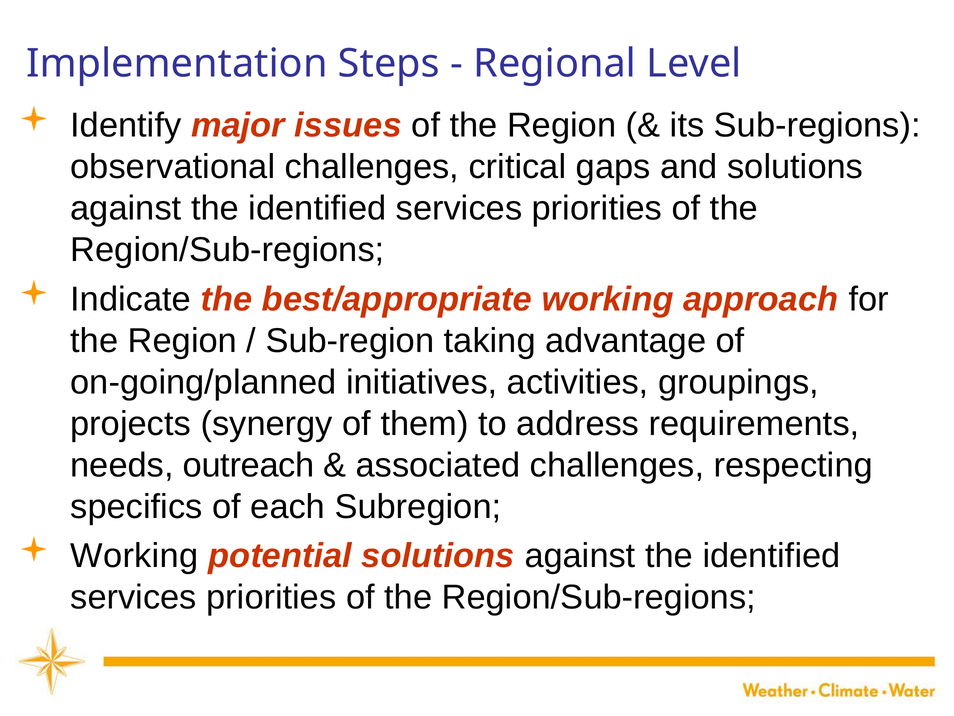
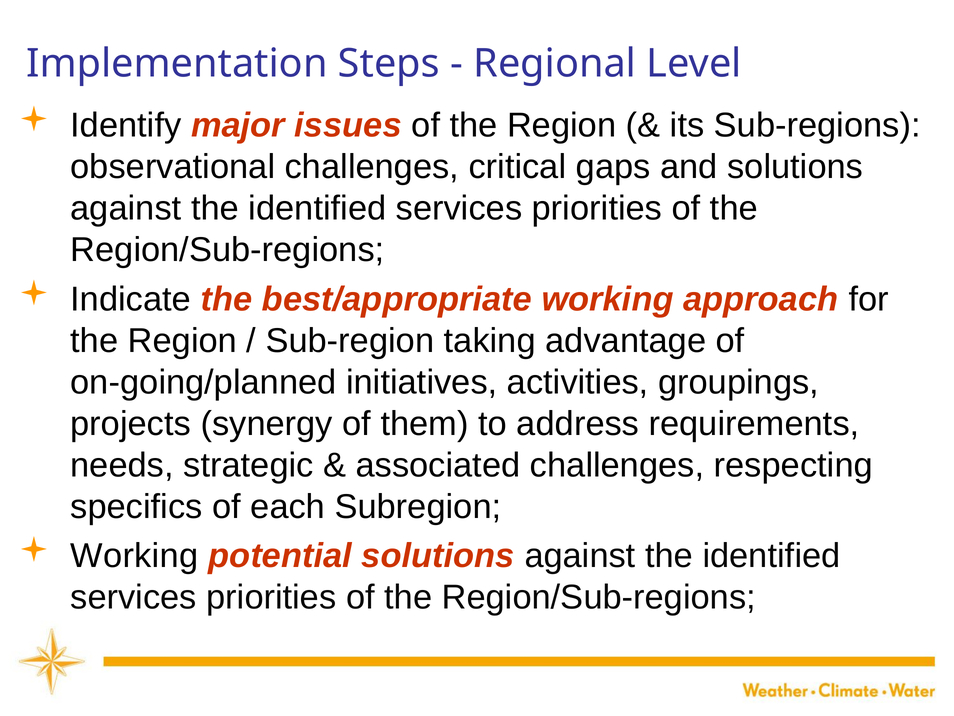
outreach: outreach -> strategic
